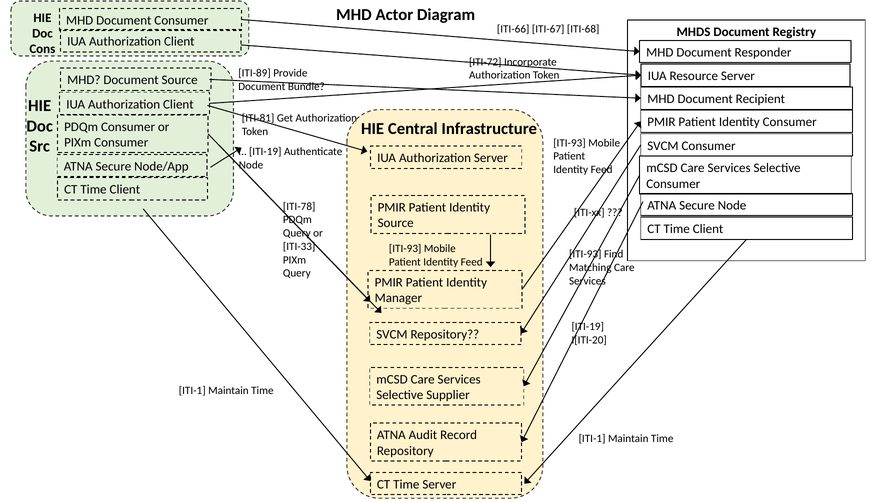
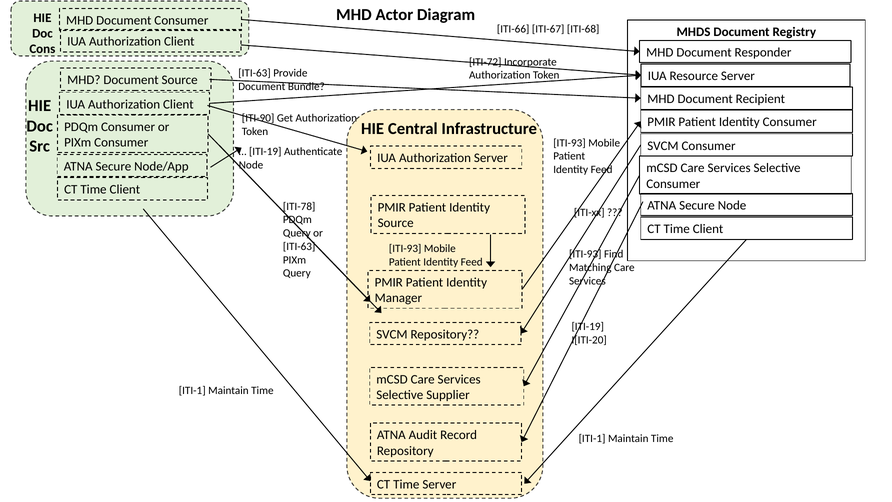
ITI-89 at (255, 73): ITI-89 -> ITI-63
ITI-81: ITI-81 -> ITI-90
ITI-33 at (299, 246): ITI-33 -> ITI-63
